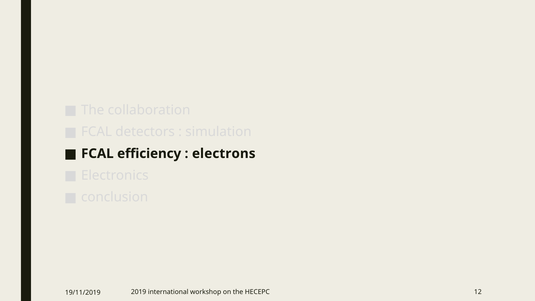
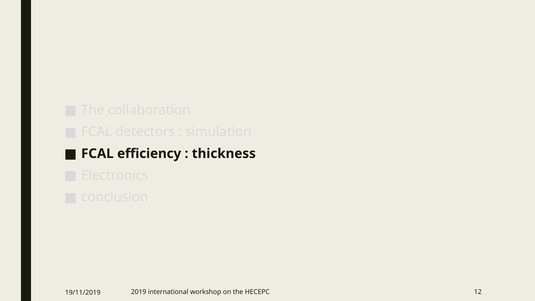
electrons: electrons -> thickness
